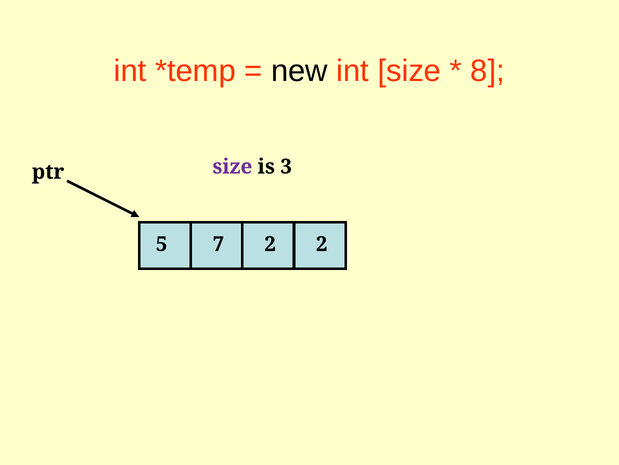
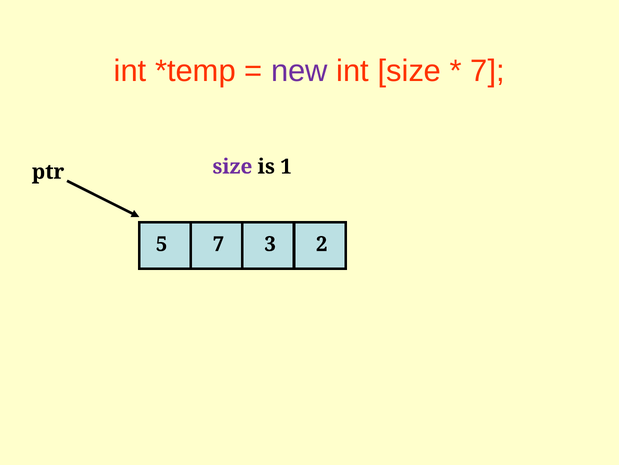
new colour: black -> purple
8 at (488, 71): 8 -> 7
3: 3 -> 1
7 2: 2 -> 3
